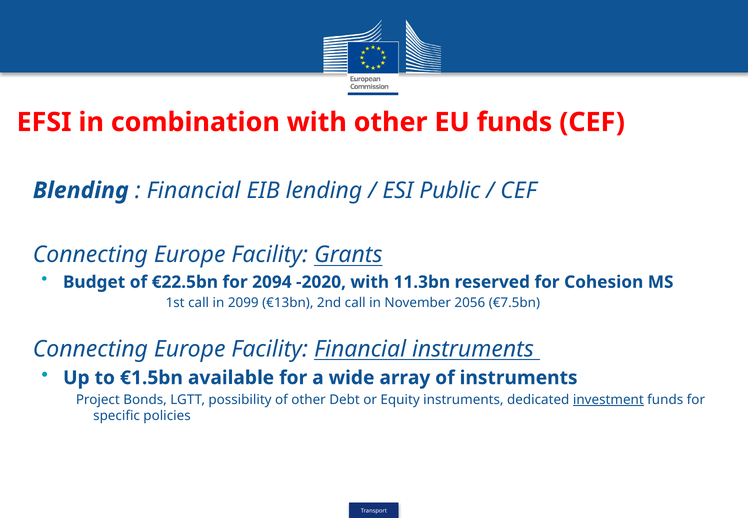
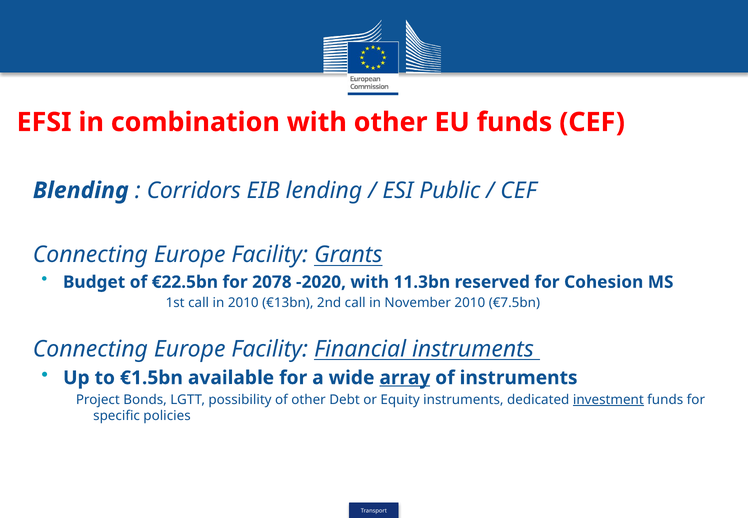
Financial at (194, 190): Financial -> Corridors
2094: 2094 -> 2078
in 2099: 2099 -> 2010
November 2056: 2056 -> 2010
array underline: none -> present
